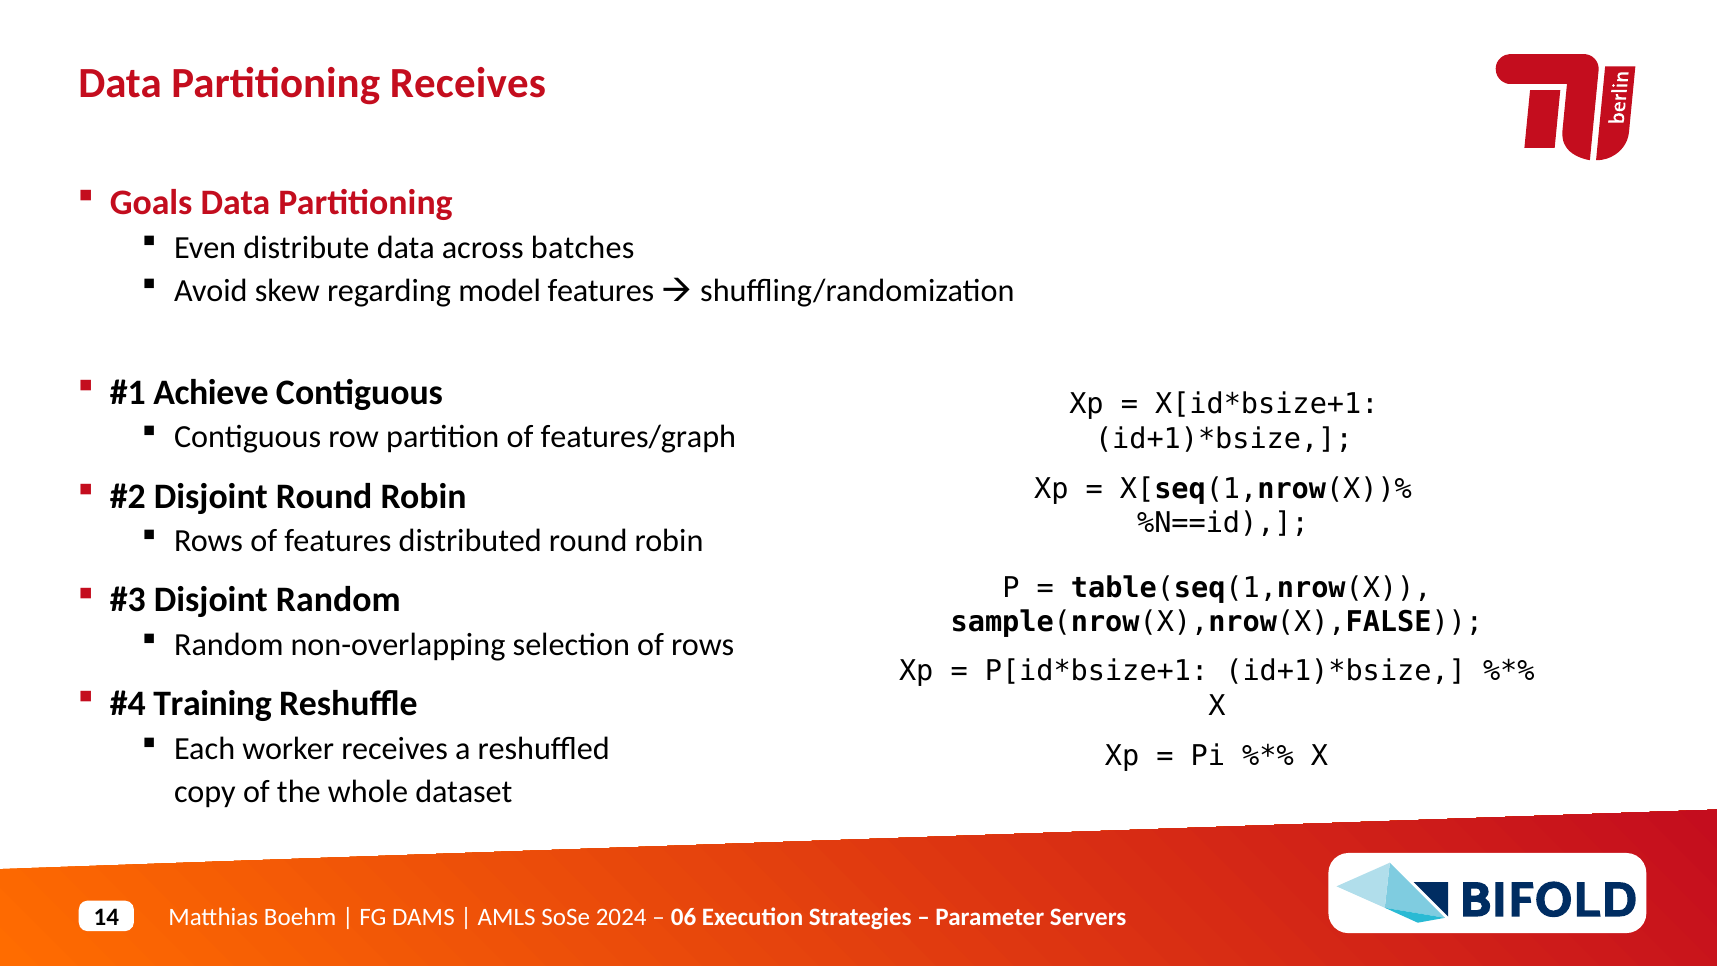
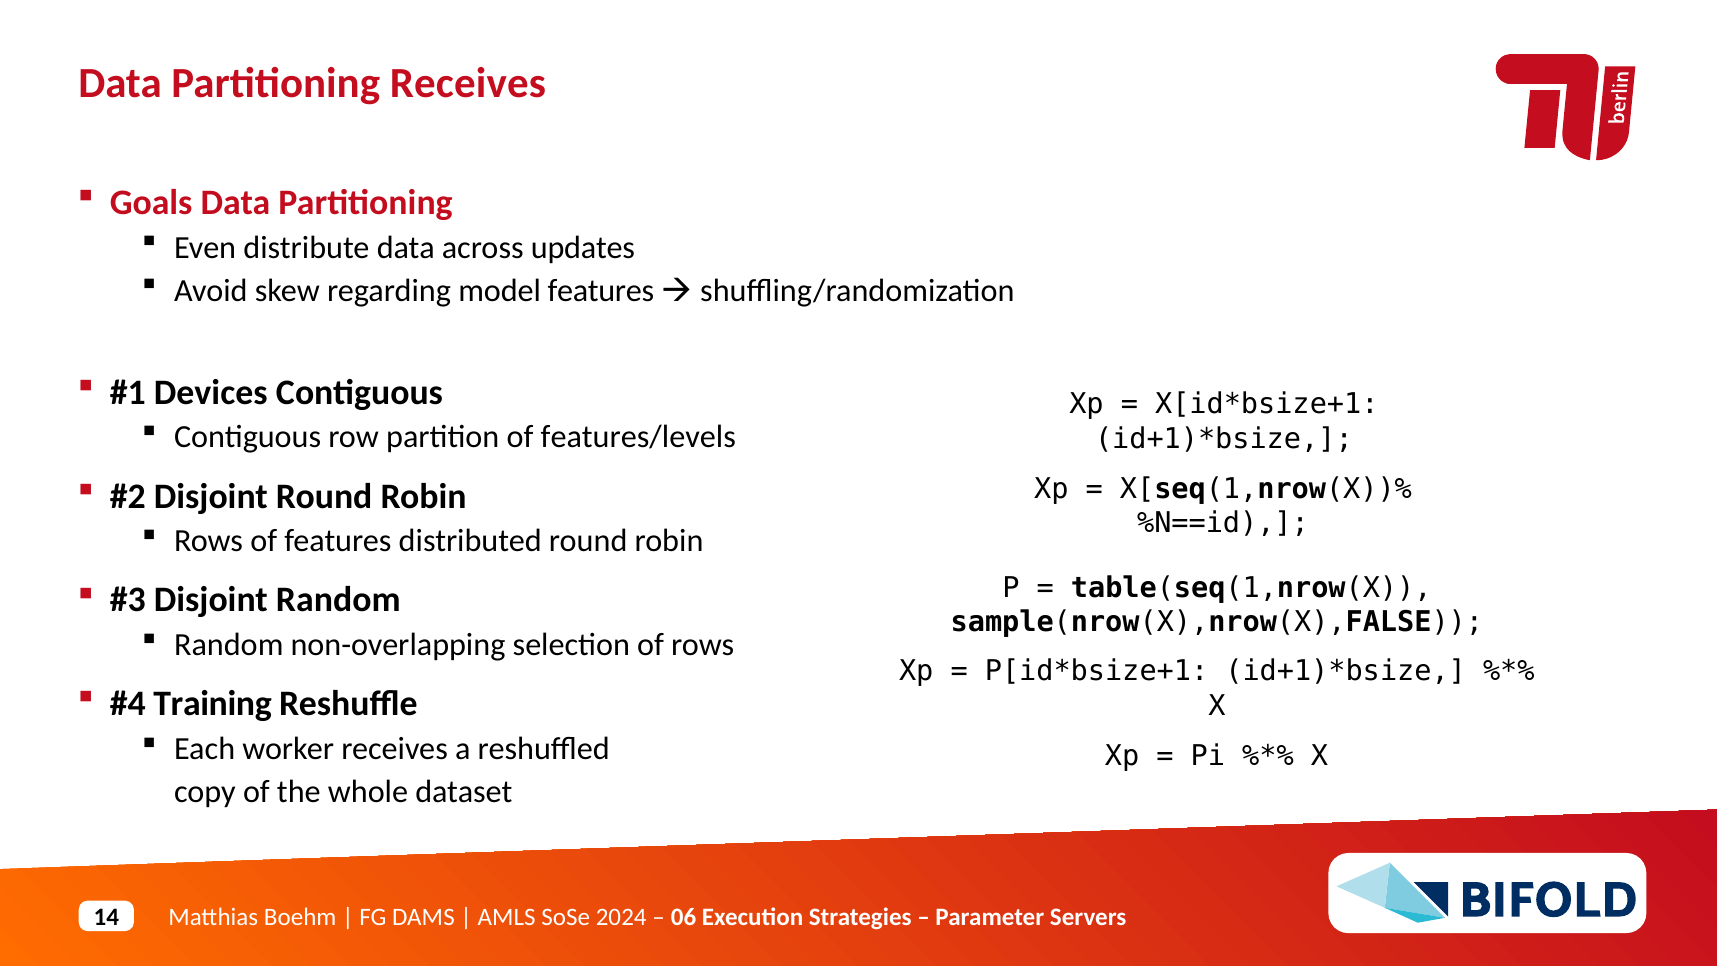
batches: batches -> updates
Achieve: Achieve -> Devices
features/graph: features/graph -> features/levels
